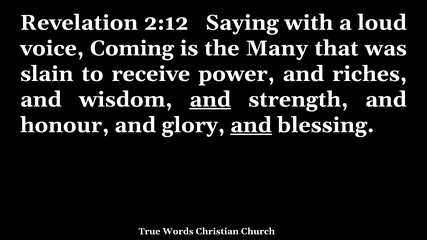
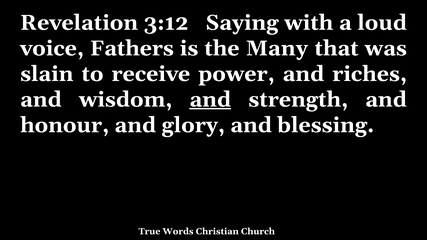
2:12: 2:12 -> 3:12
Coming: Coming -> Fathers
and at (251, 125) underline: present -> none
